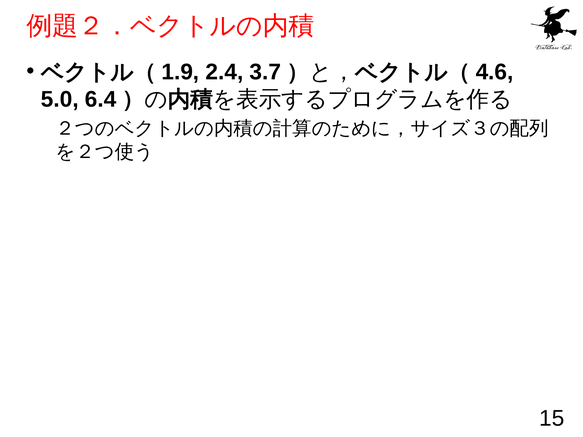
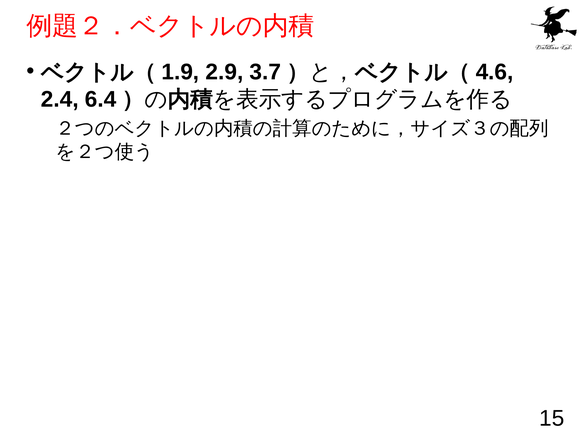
2.4: 2.4 -> 2.9
5.0: 5.0 -> 2.4
